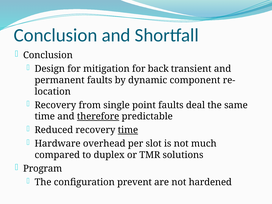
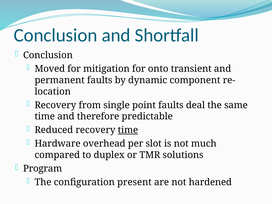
Design: Design -> Moved
back: back -> onto
therefore underline: present -> none
prevent: prevent -> present
